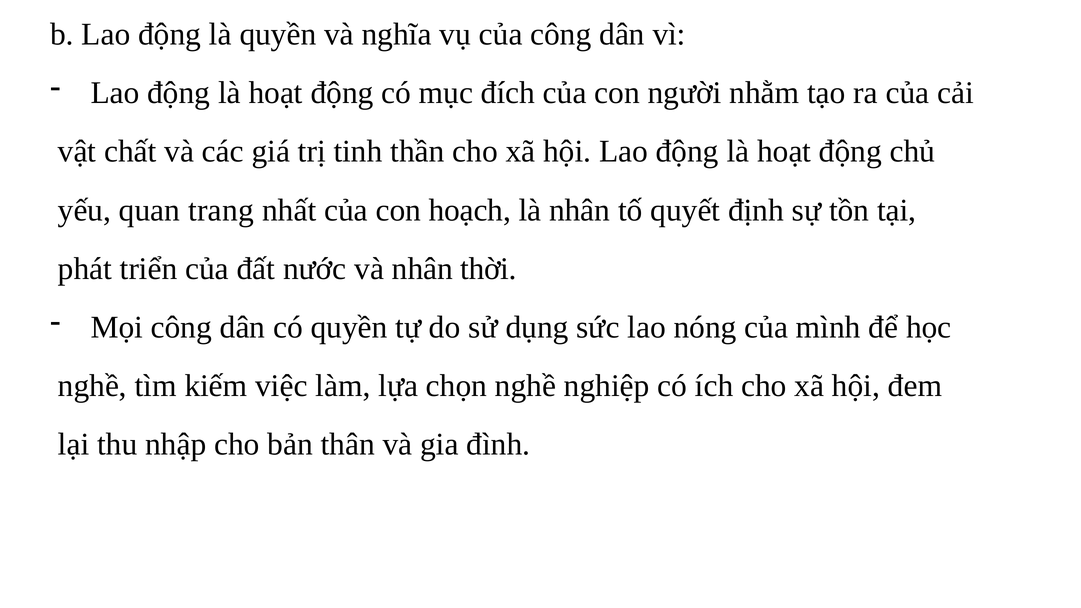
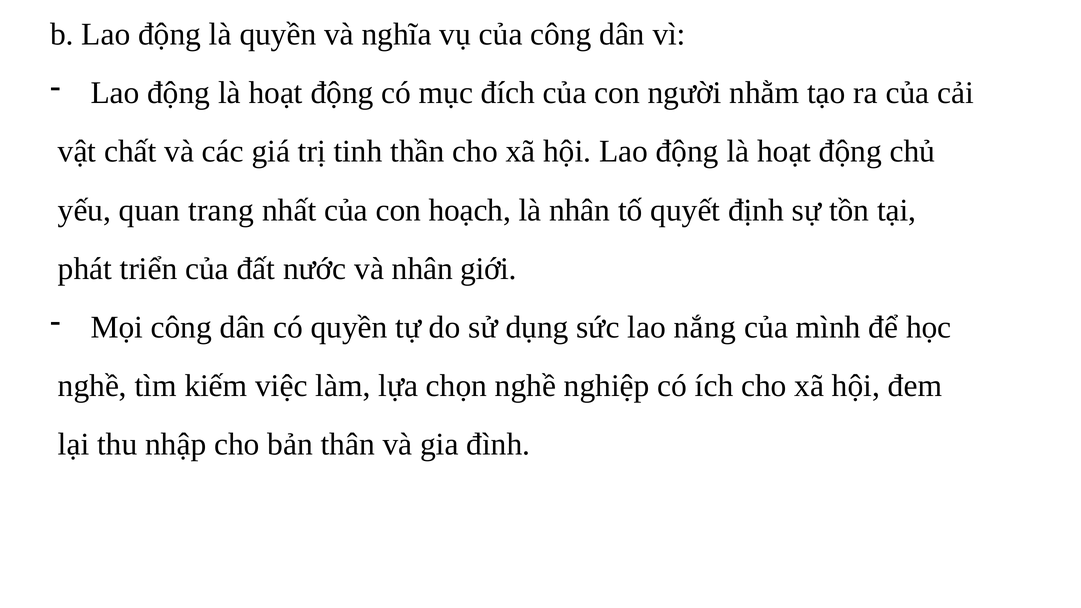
thời: thời -> giới
nóng: nóng -> nắng
